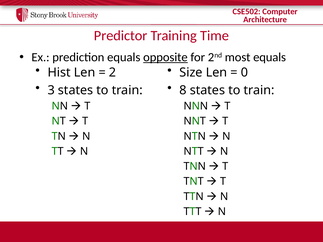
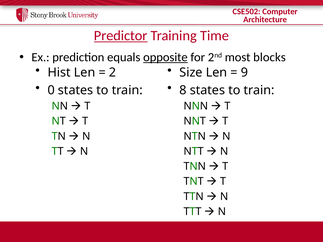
Predictor underline: none -> present
most equals: equals -> blocks
0: 0 -> 9
3: 3 -> 0
